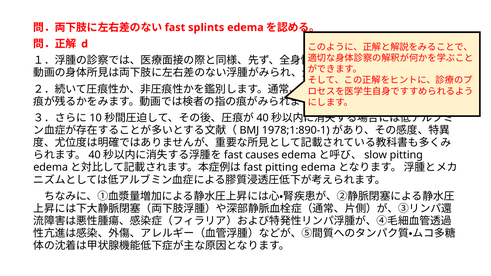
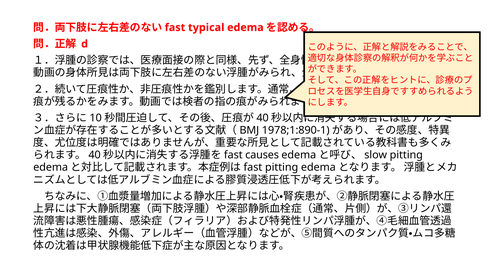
splints: splints -> typical
